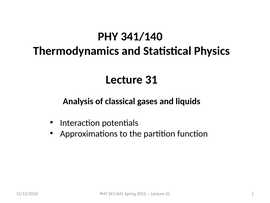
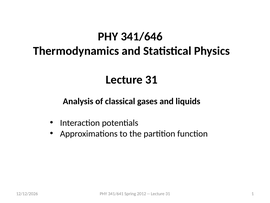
341/140: 341/140 -> 341/646
